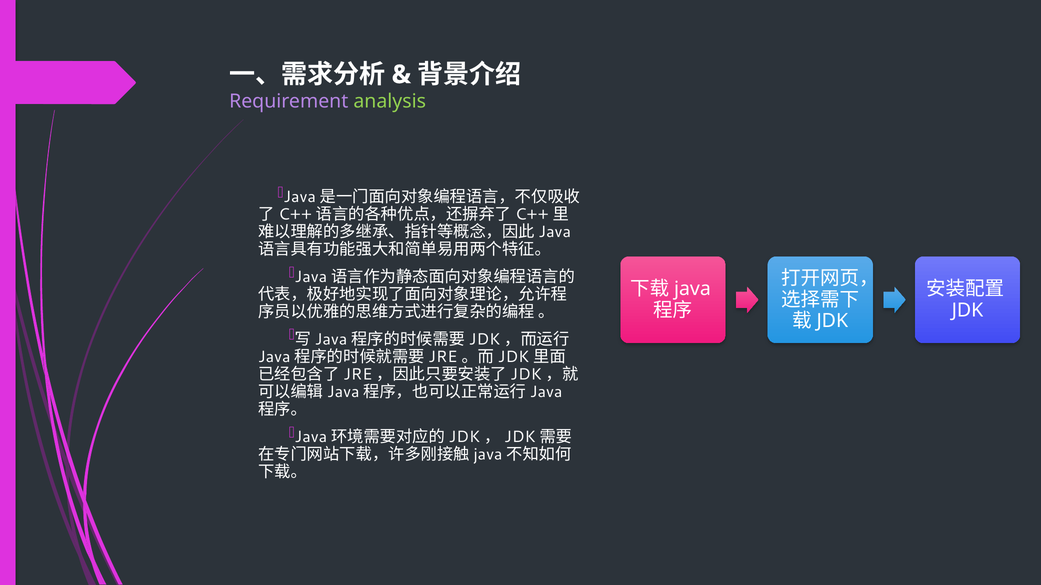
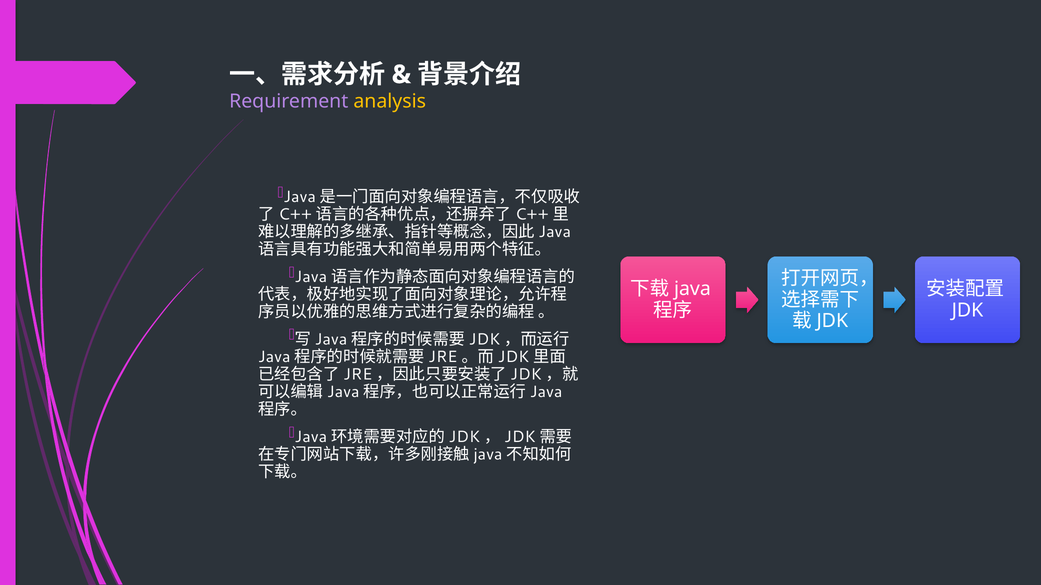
analysis colour: light green -> yellow
